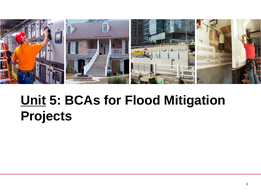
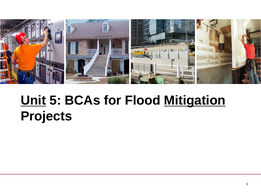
Mitigation underline: none -> present
